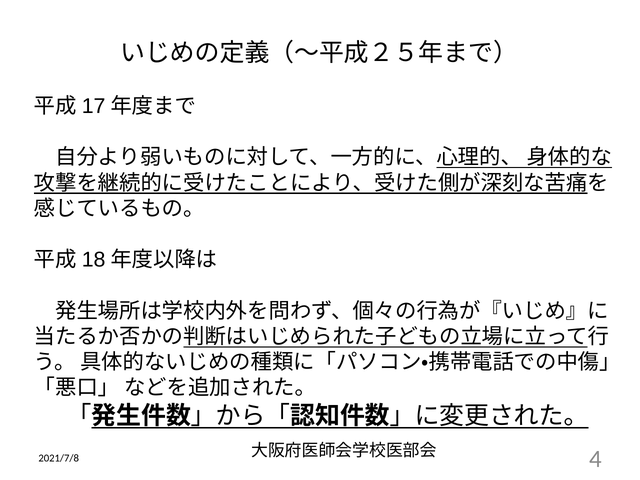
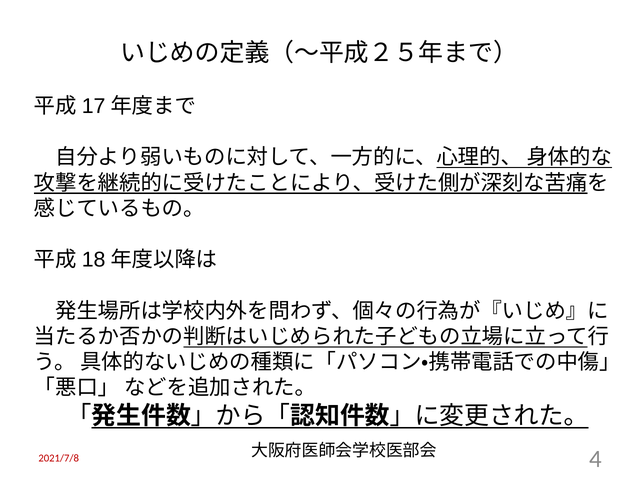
2021/7/8 colour: black -> red
